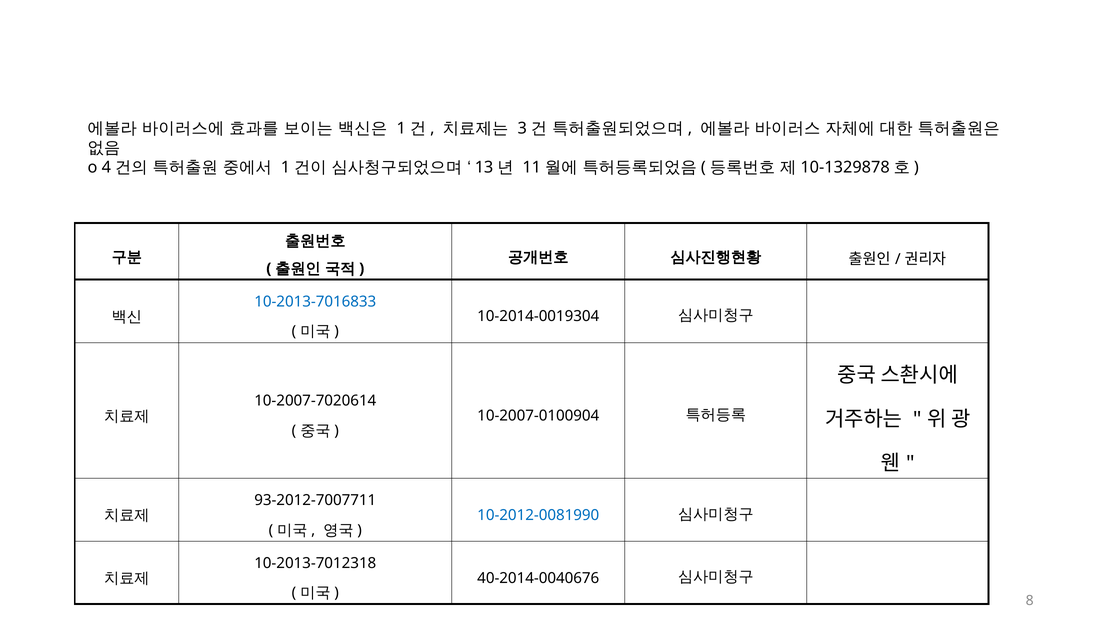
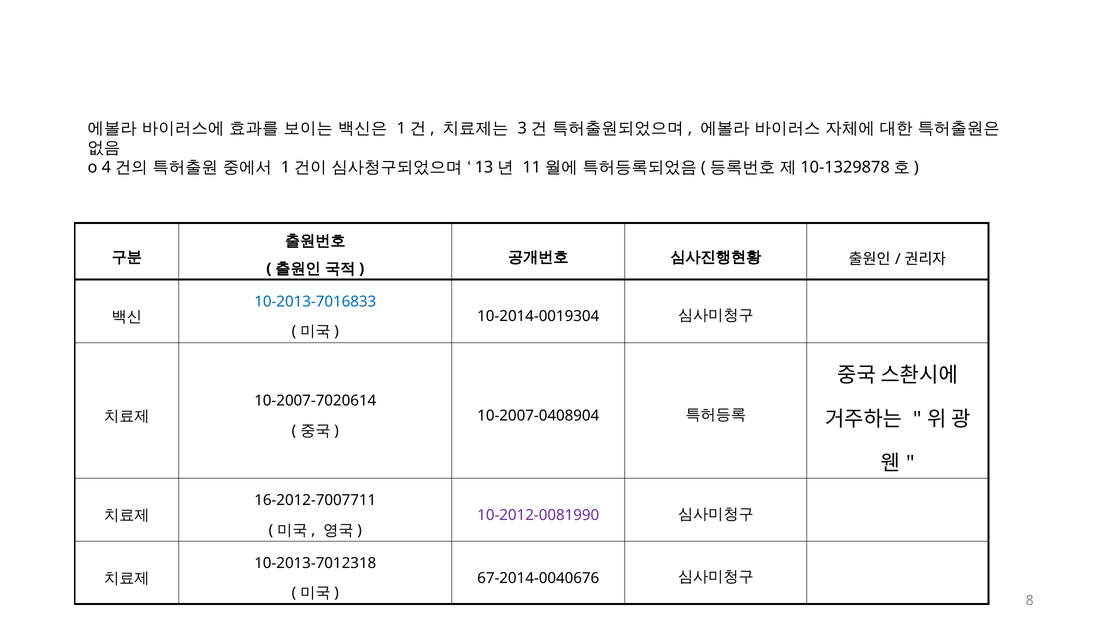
10-2007-0100904: 10-2007-0100904 -> 10-2007-0408904
93-2012-7007711: 93-2012-7007711 -> 16-2012-7007711
10-2012-0081990 colour: blue -> purple
40-2014-0040676: 40-2014-0040676 -> 67-2014-0040676
